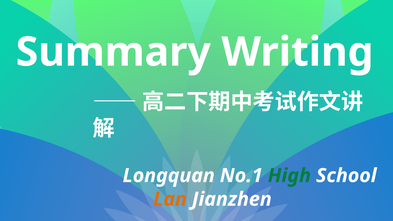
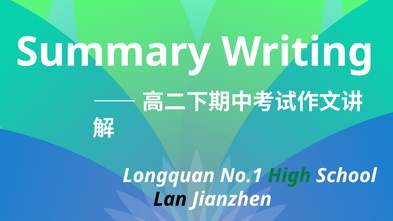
Lan colour: orange -> black
